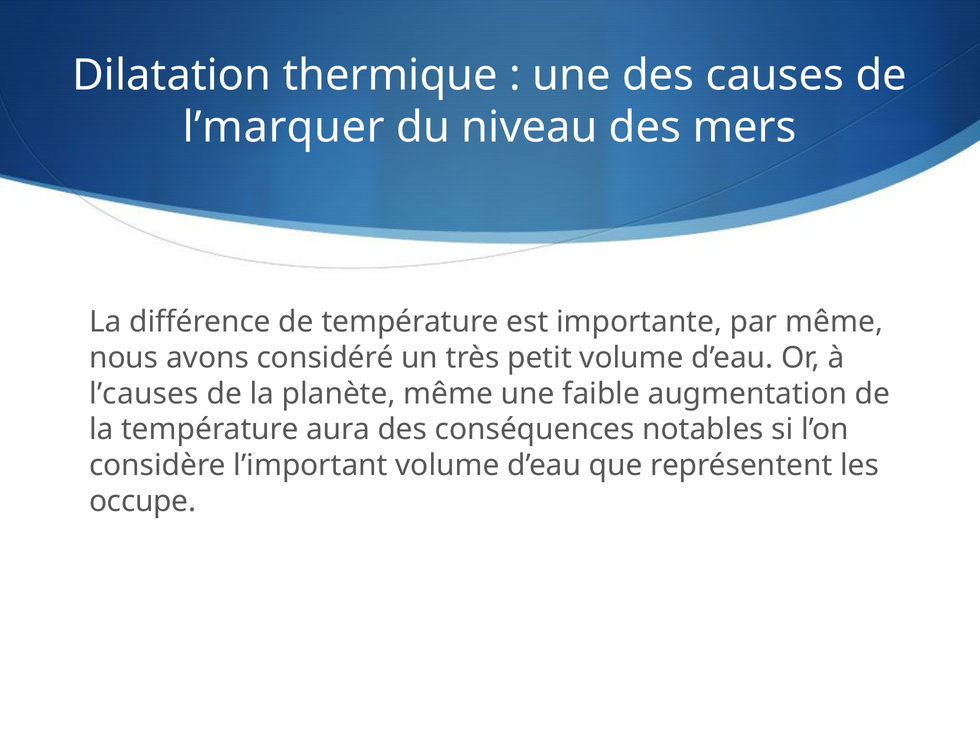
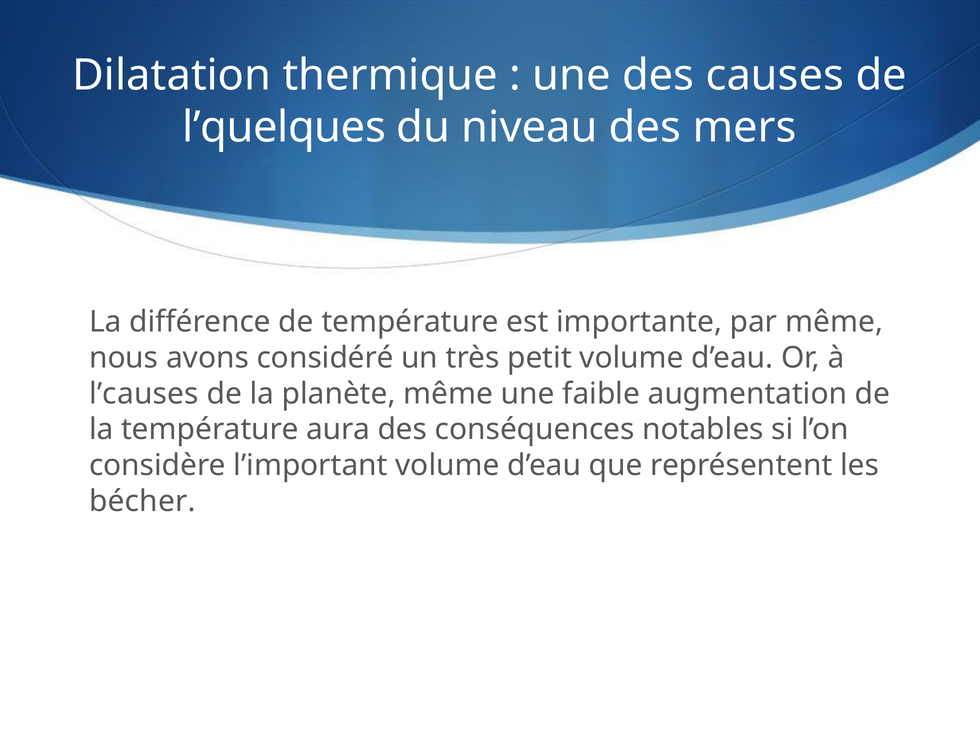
l’marquer: l’marquer -> l’quelques
occupe: occupe -> bécher
